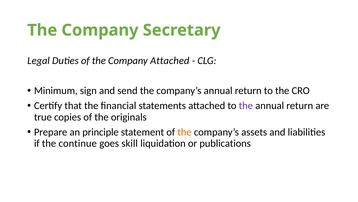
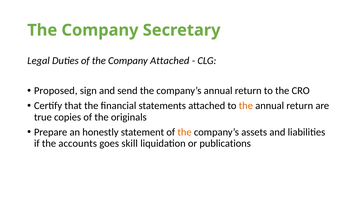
Minimum: Minimum -> Proposed
the at (246, 105) colour: purple -> orange
principle: principle -> honestly
continue: continue -> accounts
